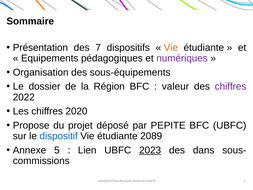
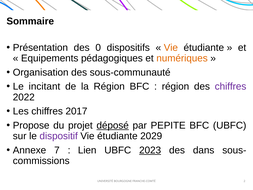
7: 7 -> 0
numériques colour: purple -> orange
sous-équipements: sous-équipements -> sous-communauté
dossier: dossier -> incitant
valeur at (175, 86): valeur -> région
2020: 2020 -> 2017
déposé underline: none -> present
dispositif colour: blue -> purple
2089: 2089 -> 2029
5: 5 -> 7
